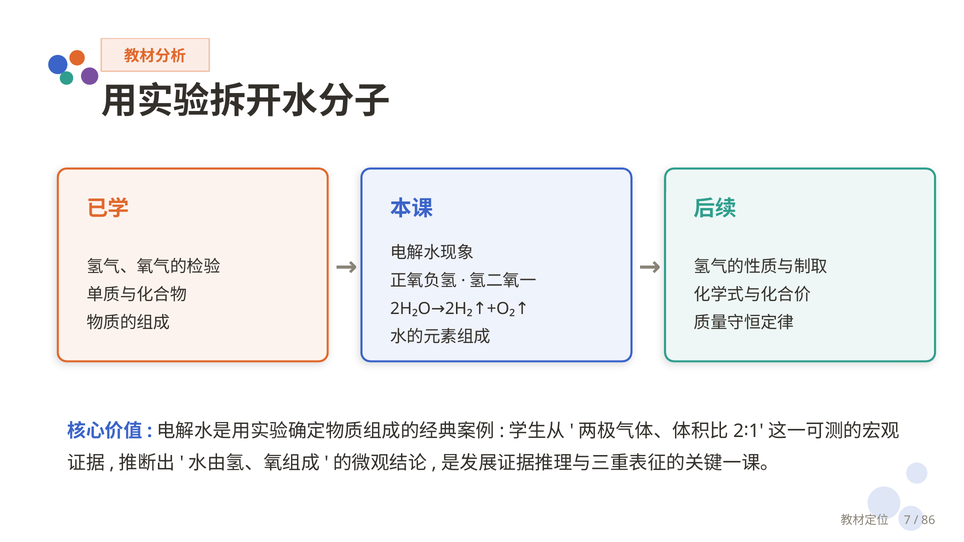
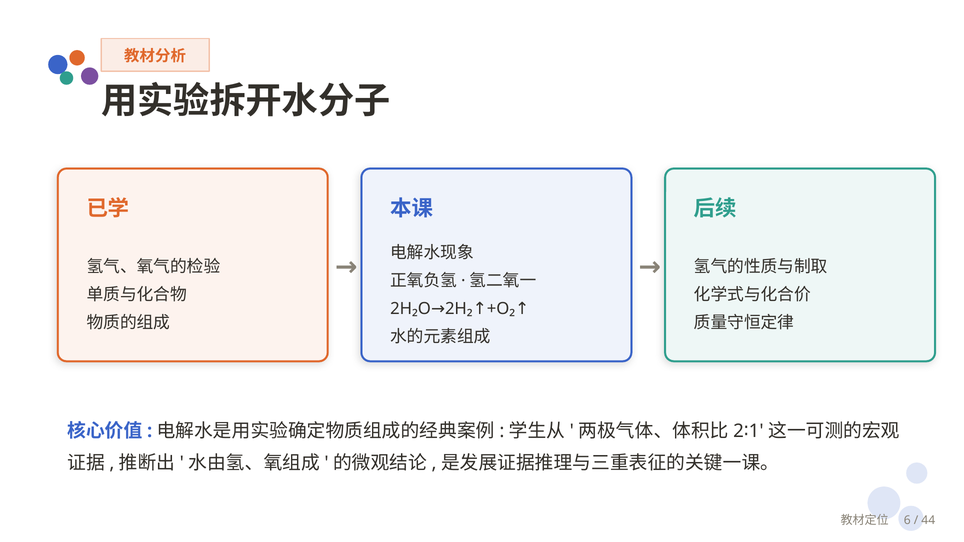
7: 7 -> 6
86: 86 -> 44
